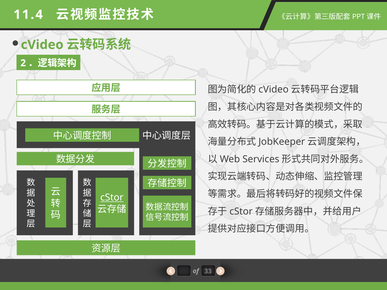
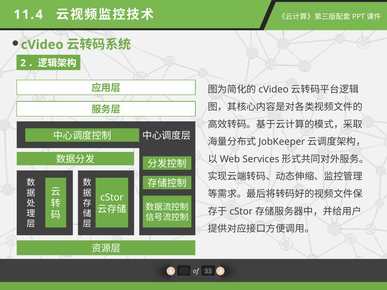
cStor underline: present -> none
